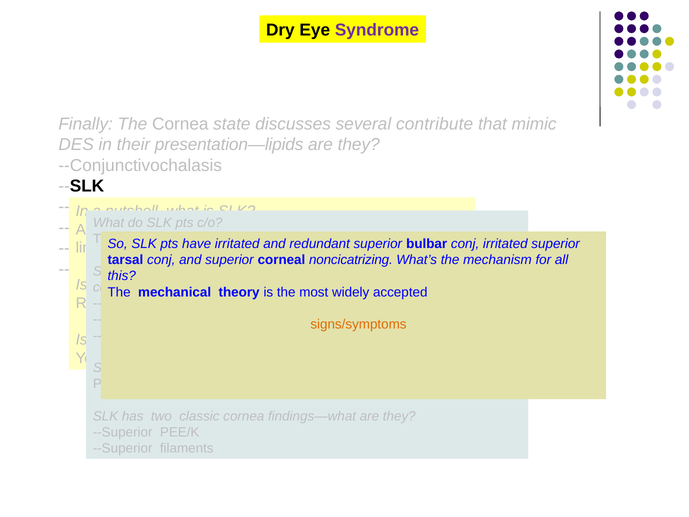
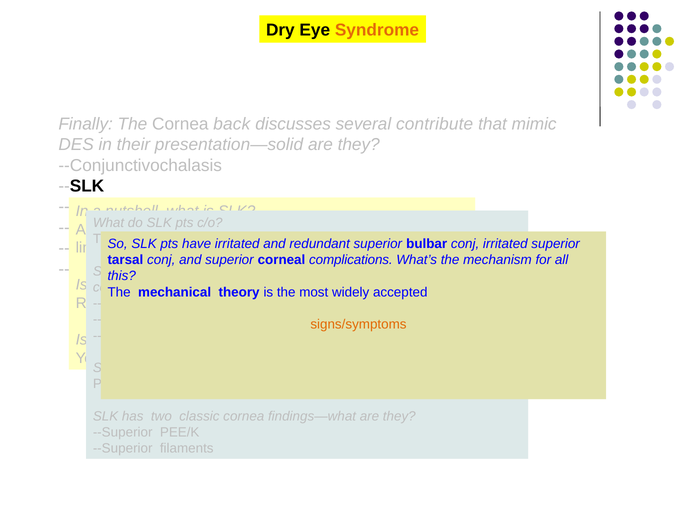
Syndrome at (377, 30) colour: purple -> orange
state: state -> back
presentation—lipids: presentation—lipids -> presentation—solid
noncicatrizing: noncicatrizing -> complications
